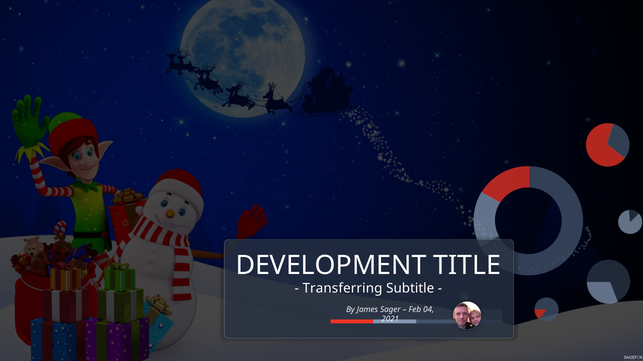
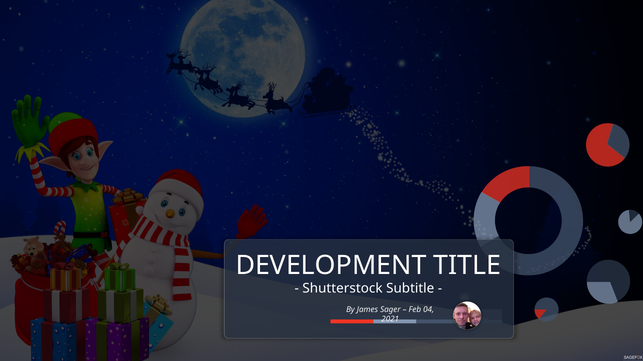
Transferring: Transferring -> Shutterstock
